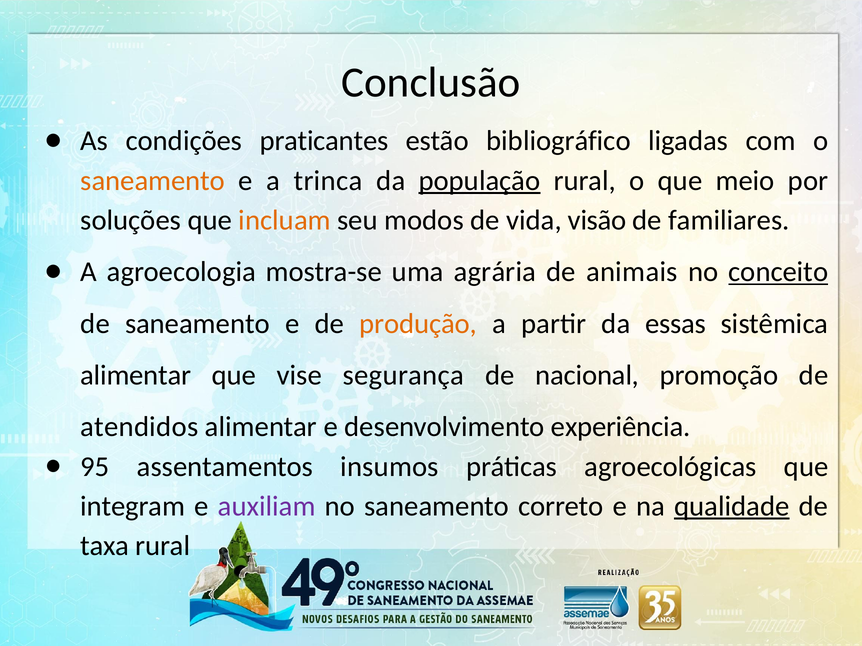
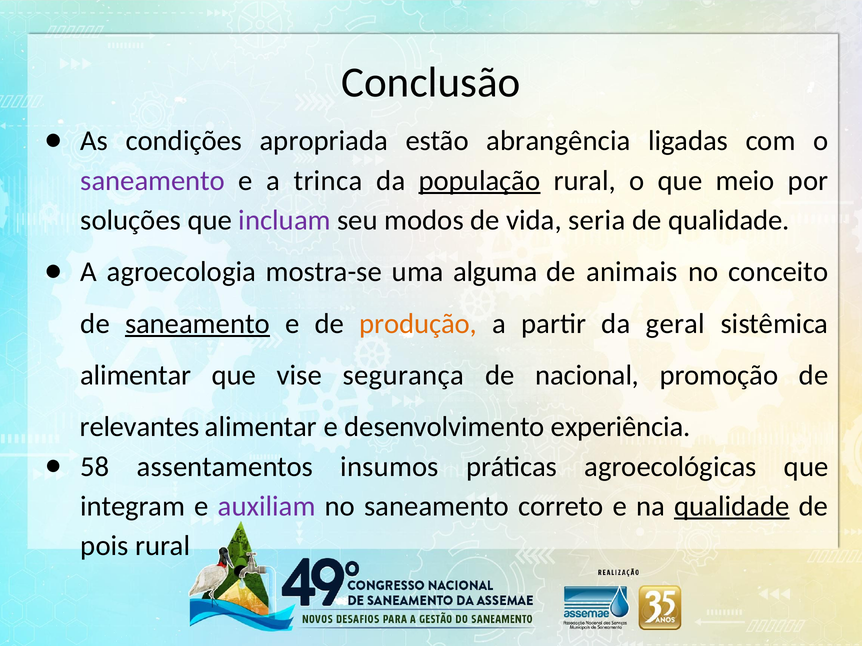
praticantes: praticantes -> apropriada
bibliográfico: bibliográfico -> abrangência
saneamento at (153, 181) colour: orange -> purple
incluam colour: orange -> purple
visão: visão -> seria
de familiares: familiares -> qualidade
agrária: agrária -> alguma
conceito underline: present -> none
saneamento at (197, 324) underline: none -> present
essas: essas -> geral
atendidos: atendidos -> relevantes
95: 95 -> 58
taxa: taxa -> pois
